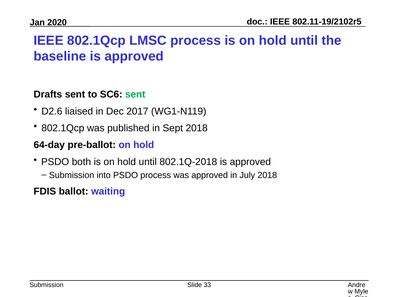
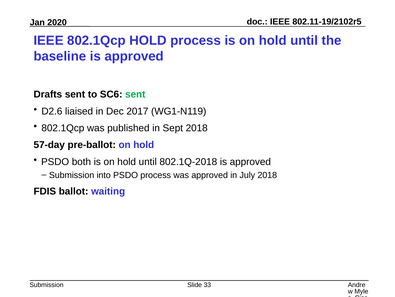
802.1Qcp LMSC: LMSC -> HOLD
64-day: 64-day -> 57-day
